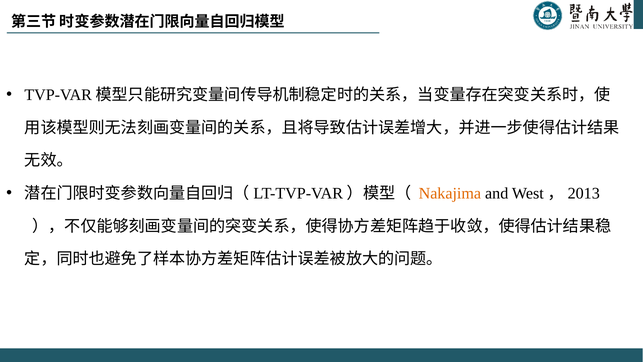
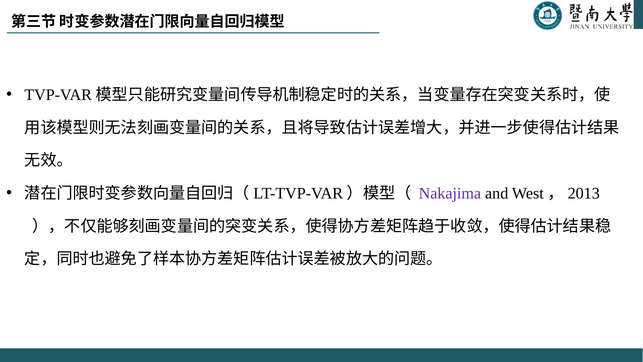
Nakajima colour: orange -> purple
